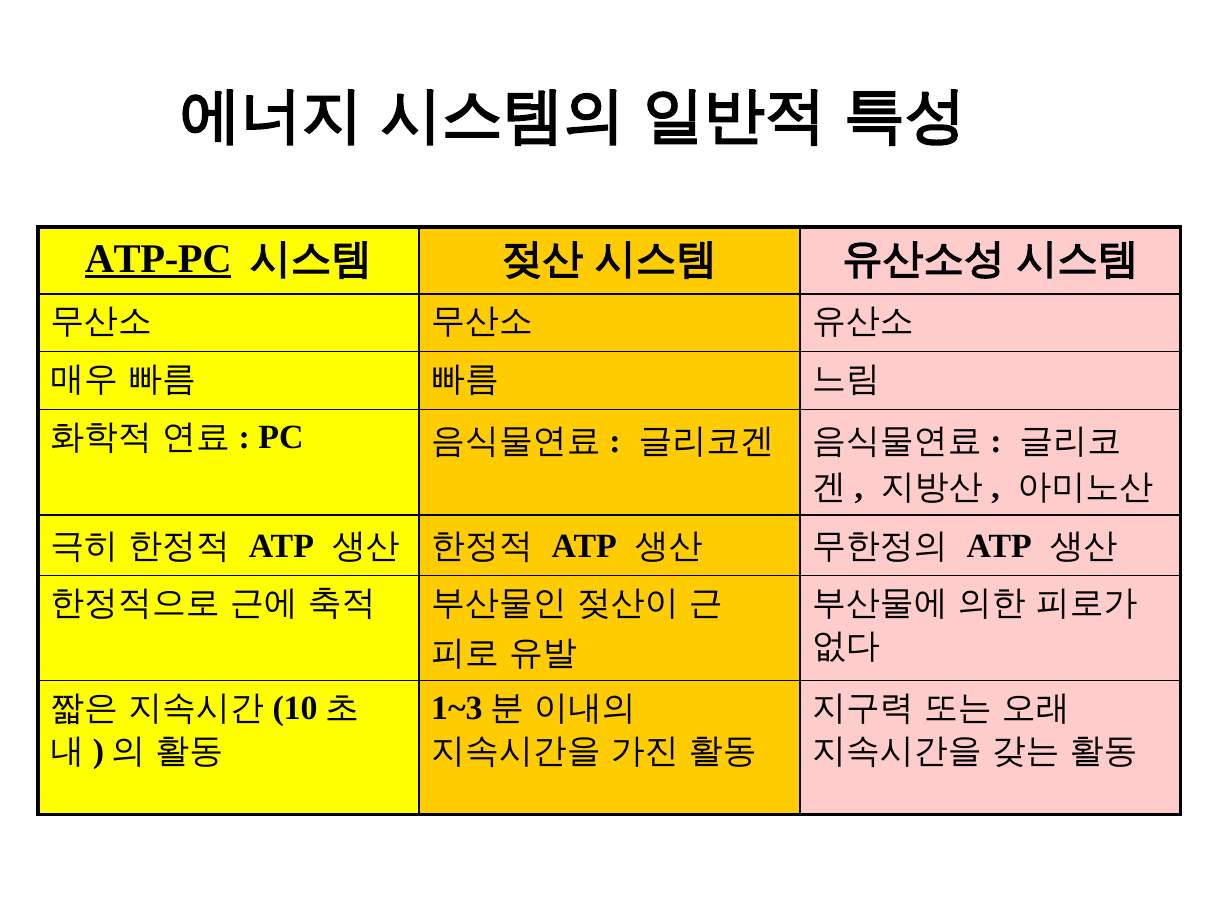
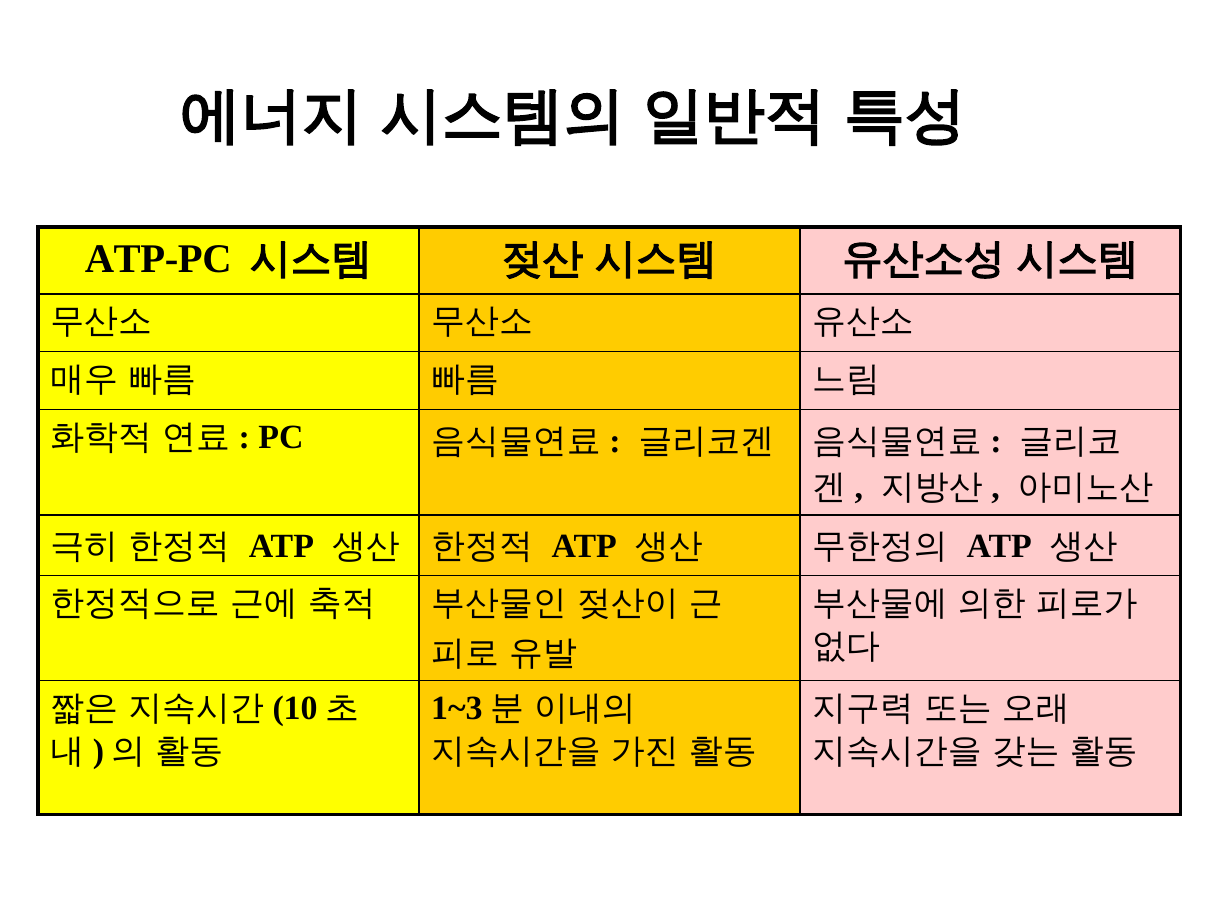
ATP-PC underline: present -> none
